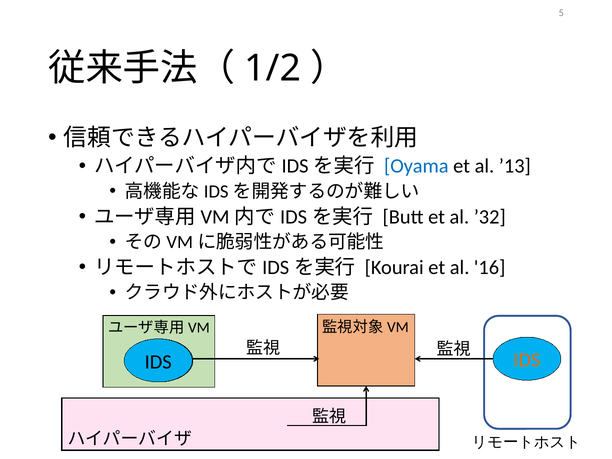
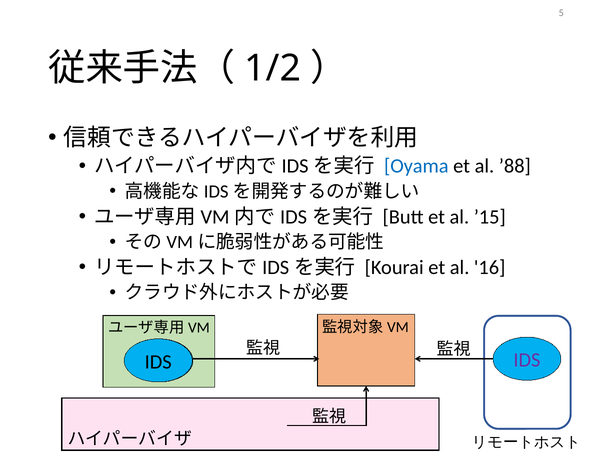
’13: ’13 -> ’88
’32: ’32 -> ’15
IDS at (527, 360) colour: orange -> purple
